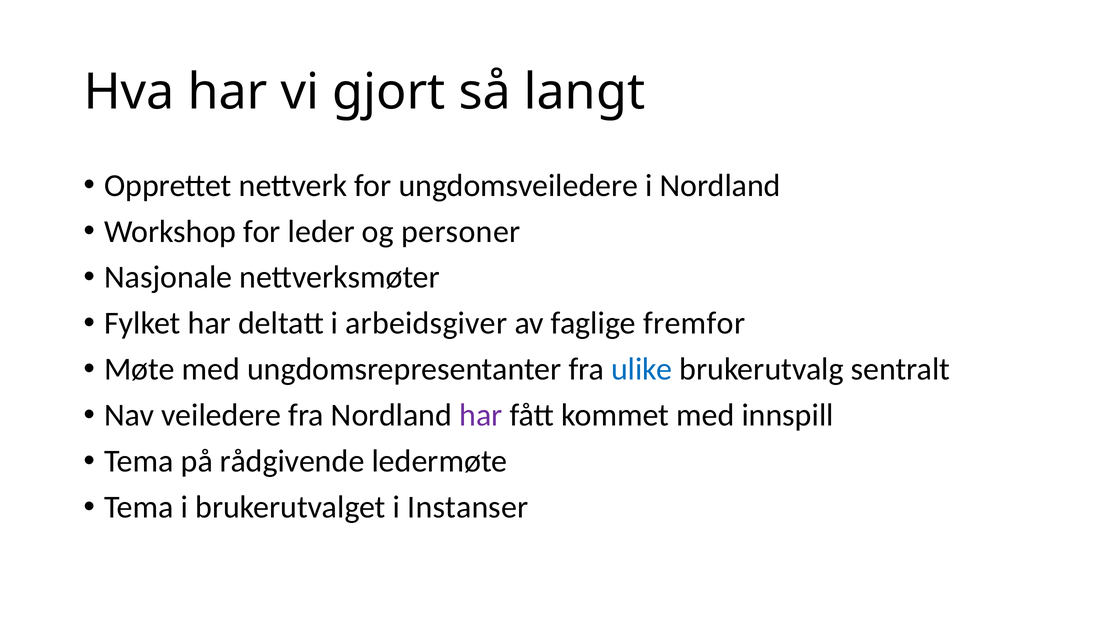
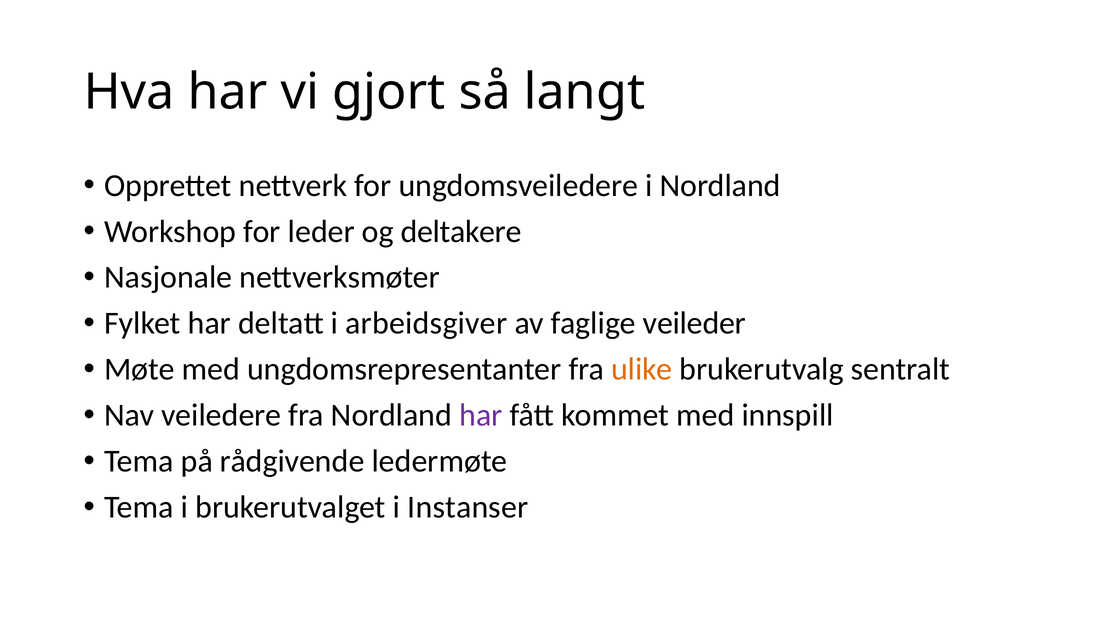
personer: personer -> deltakere
fremfor: fremfor -> veileder
ulike colour: blue -> orange
